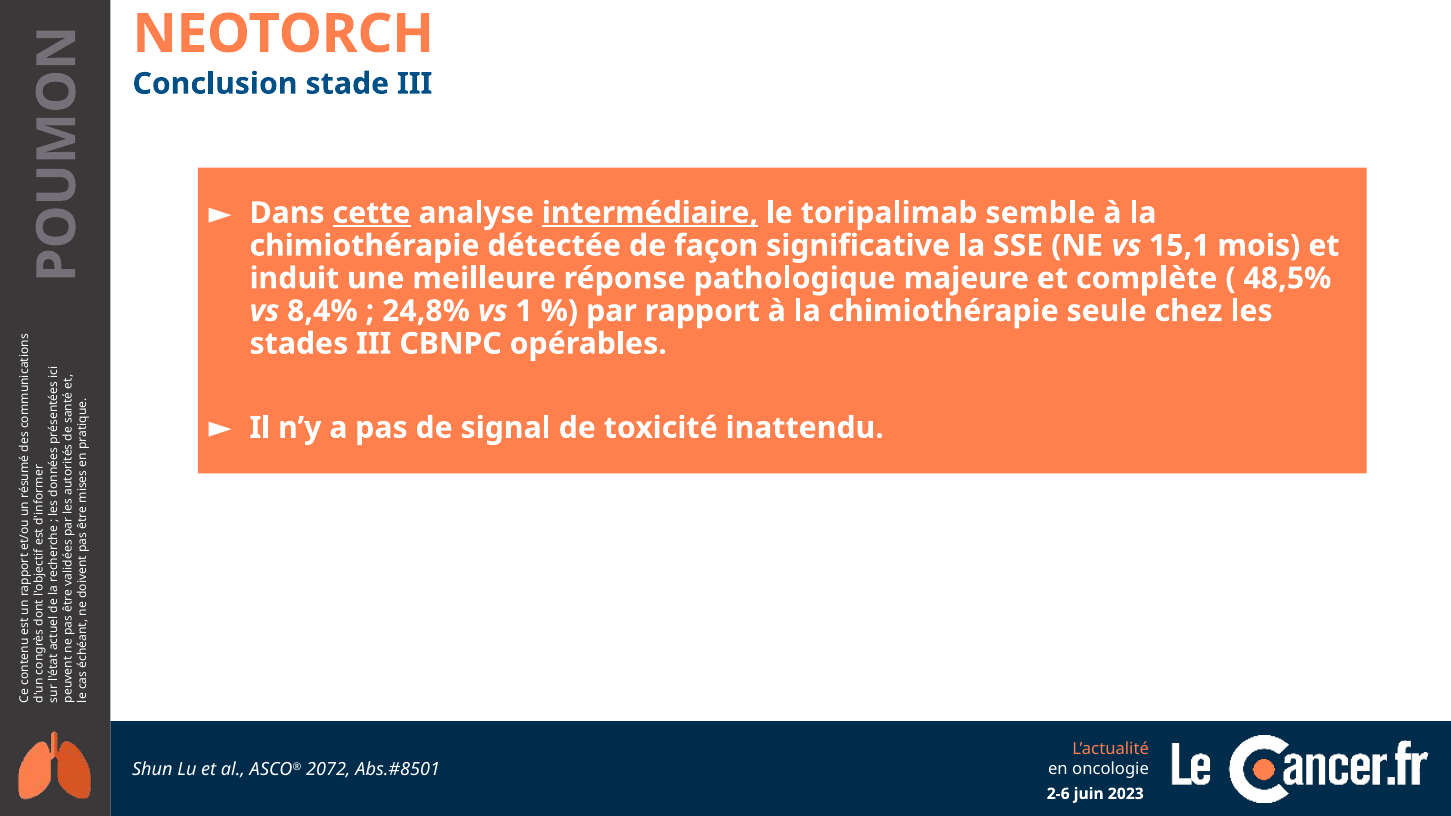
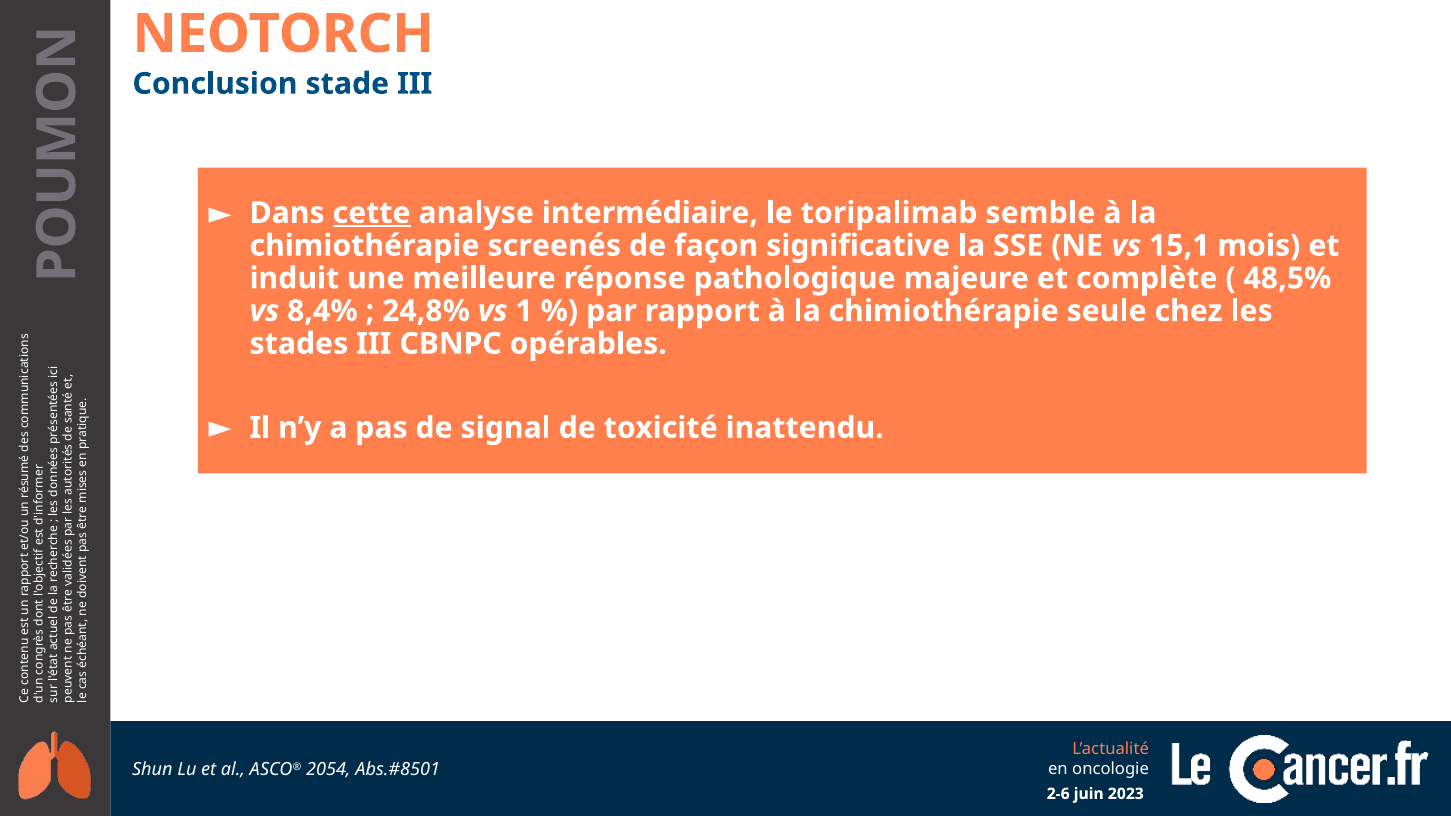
intermédiaire underline: present -> none
détectée: détectée -> screenés
2072: 2072 -> 2054
